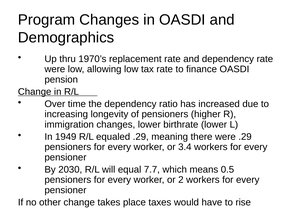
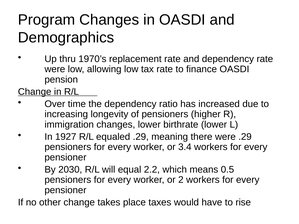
1949: 1949 -> 1927
7.7: 7.7 -> 2.2
